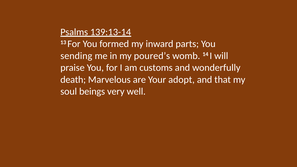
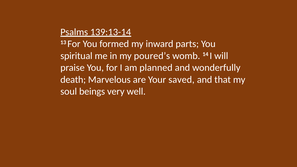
sending: sending -> spiritual
customs: customs -> planned
adopt: adopt -> saved
